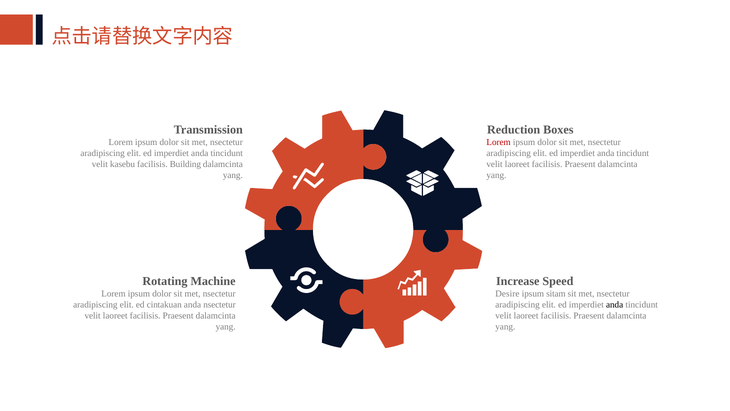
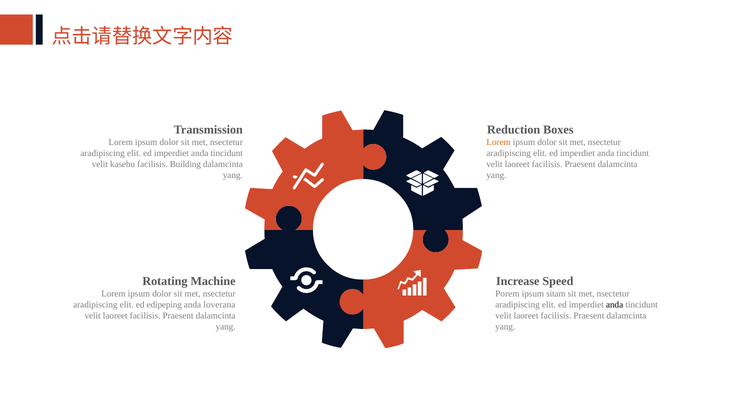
Lorem at (499, 142) colour: red -> orange
Desire: Desire -> Porem
cintakuan: cintakuan -> edipeping
anda nsectetur: nsectetur -> loverana
